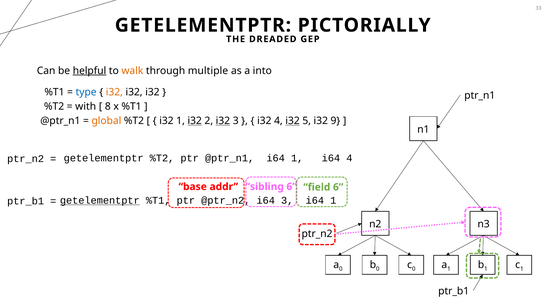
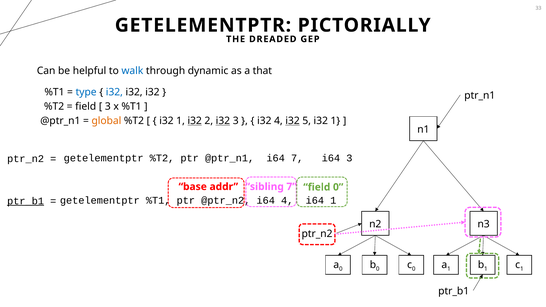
helpful underline: present -> none
walk colour: orange -> blue
multiple: multiple -> dynamic
into: into -> that
i32 at (114, 92) colour: orange -> blue
with at (86, 107): with -> field
8 at (108, 107): 8 -> 3
5 i32 9: 9 -> 1
@ptr_n1 i64 1: 1 -> 7
i64 4: 4 -> 3
sibling 6: 6 -> 7
field 6: 6 -> 0
getelementptr at (100, 200) underline: present -> none
i64 3: 3 -> 4
ptr_b1 at (26, 201) underline: none -> present
